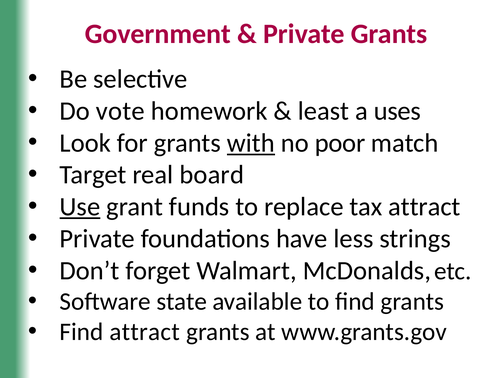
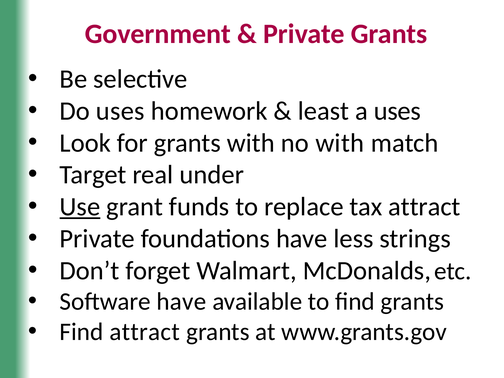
Do vote: vote -> uses
with at (251, 143) underline: present -> none
no poor: poor -> with
board: board -> under
Software state: state -> have
